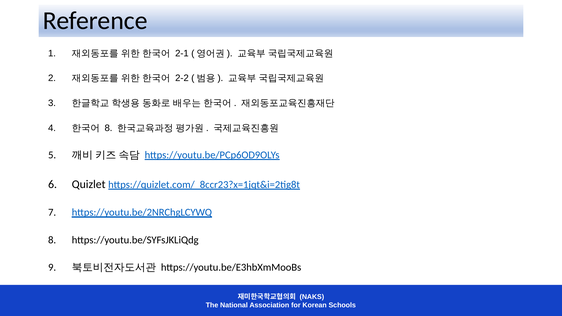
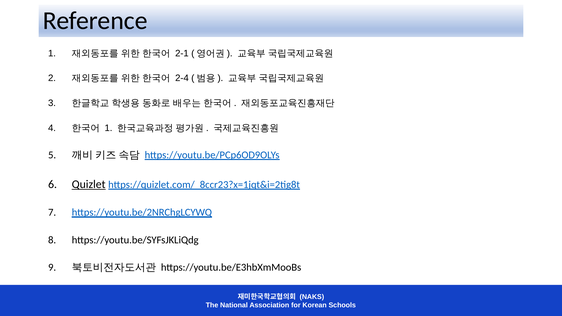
2-2: 2-2 -> 2-4
8 at (109, 128): 8 -> 1
Quizlet underline: none -> present
